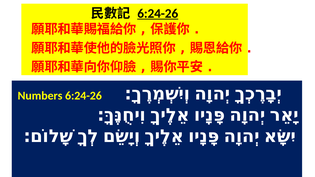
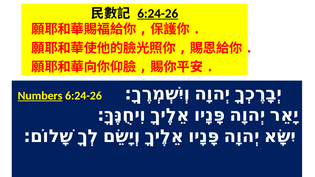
Numbers underline: none -> present
